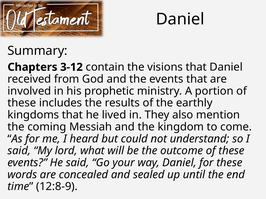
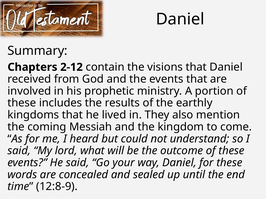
3-12: 3-12 -> 2-12
